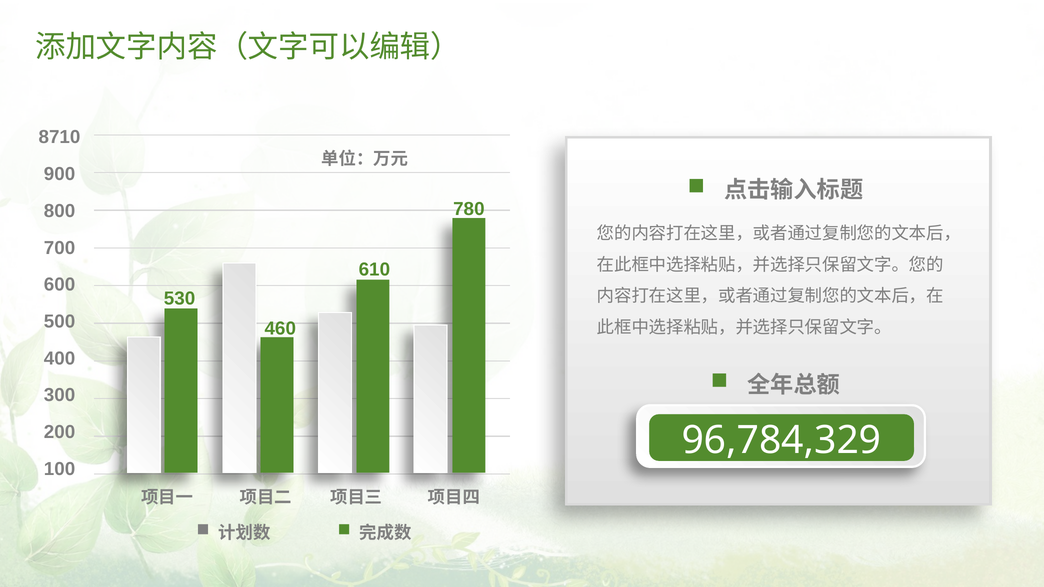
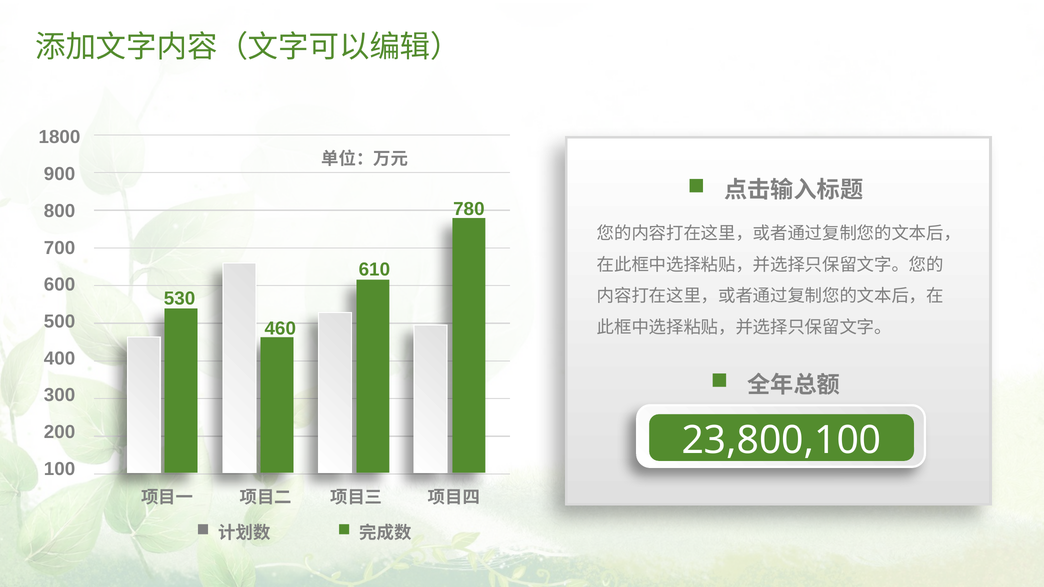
8710: 8710 -> 1800
96,784,329: 96,784,329 -> 23,800,100
